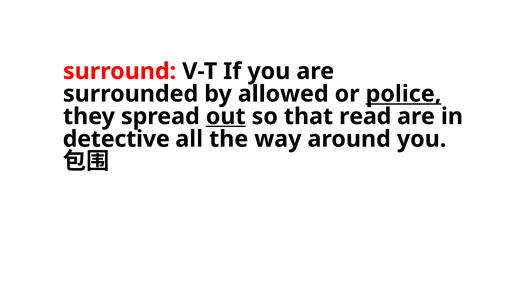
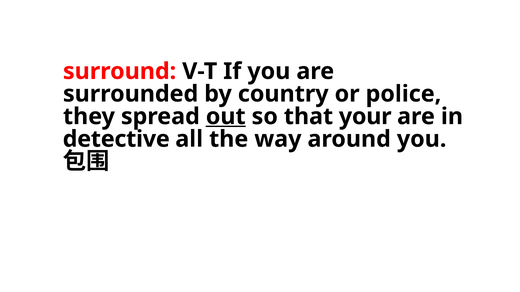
allowed: allowed -> country
police underline: present -> none
read: read -> your
